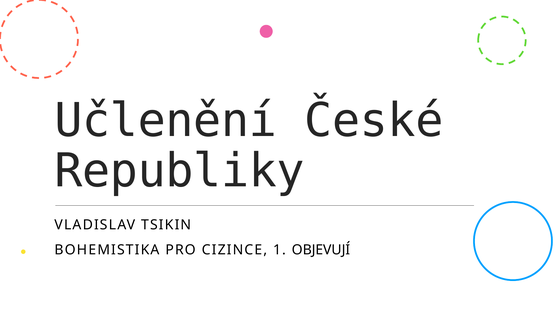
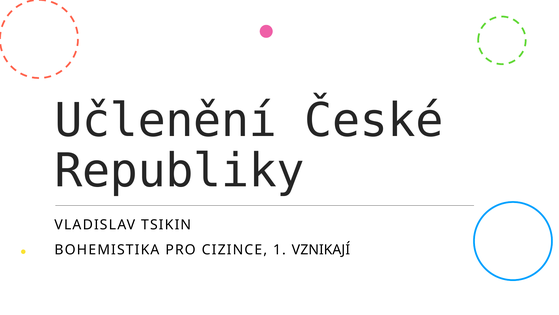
OBJEVUJÍ: OBJEVUJÍ -> VZNIKAJÍ
